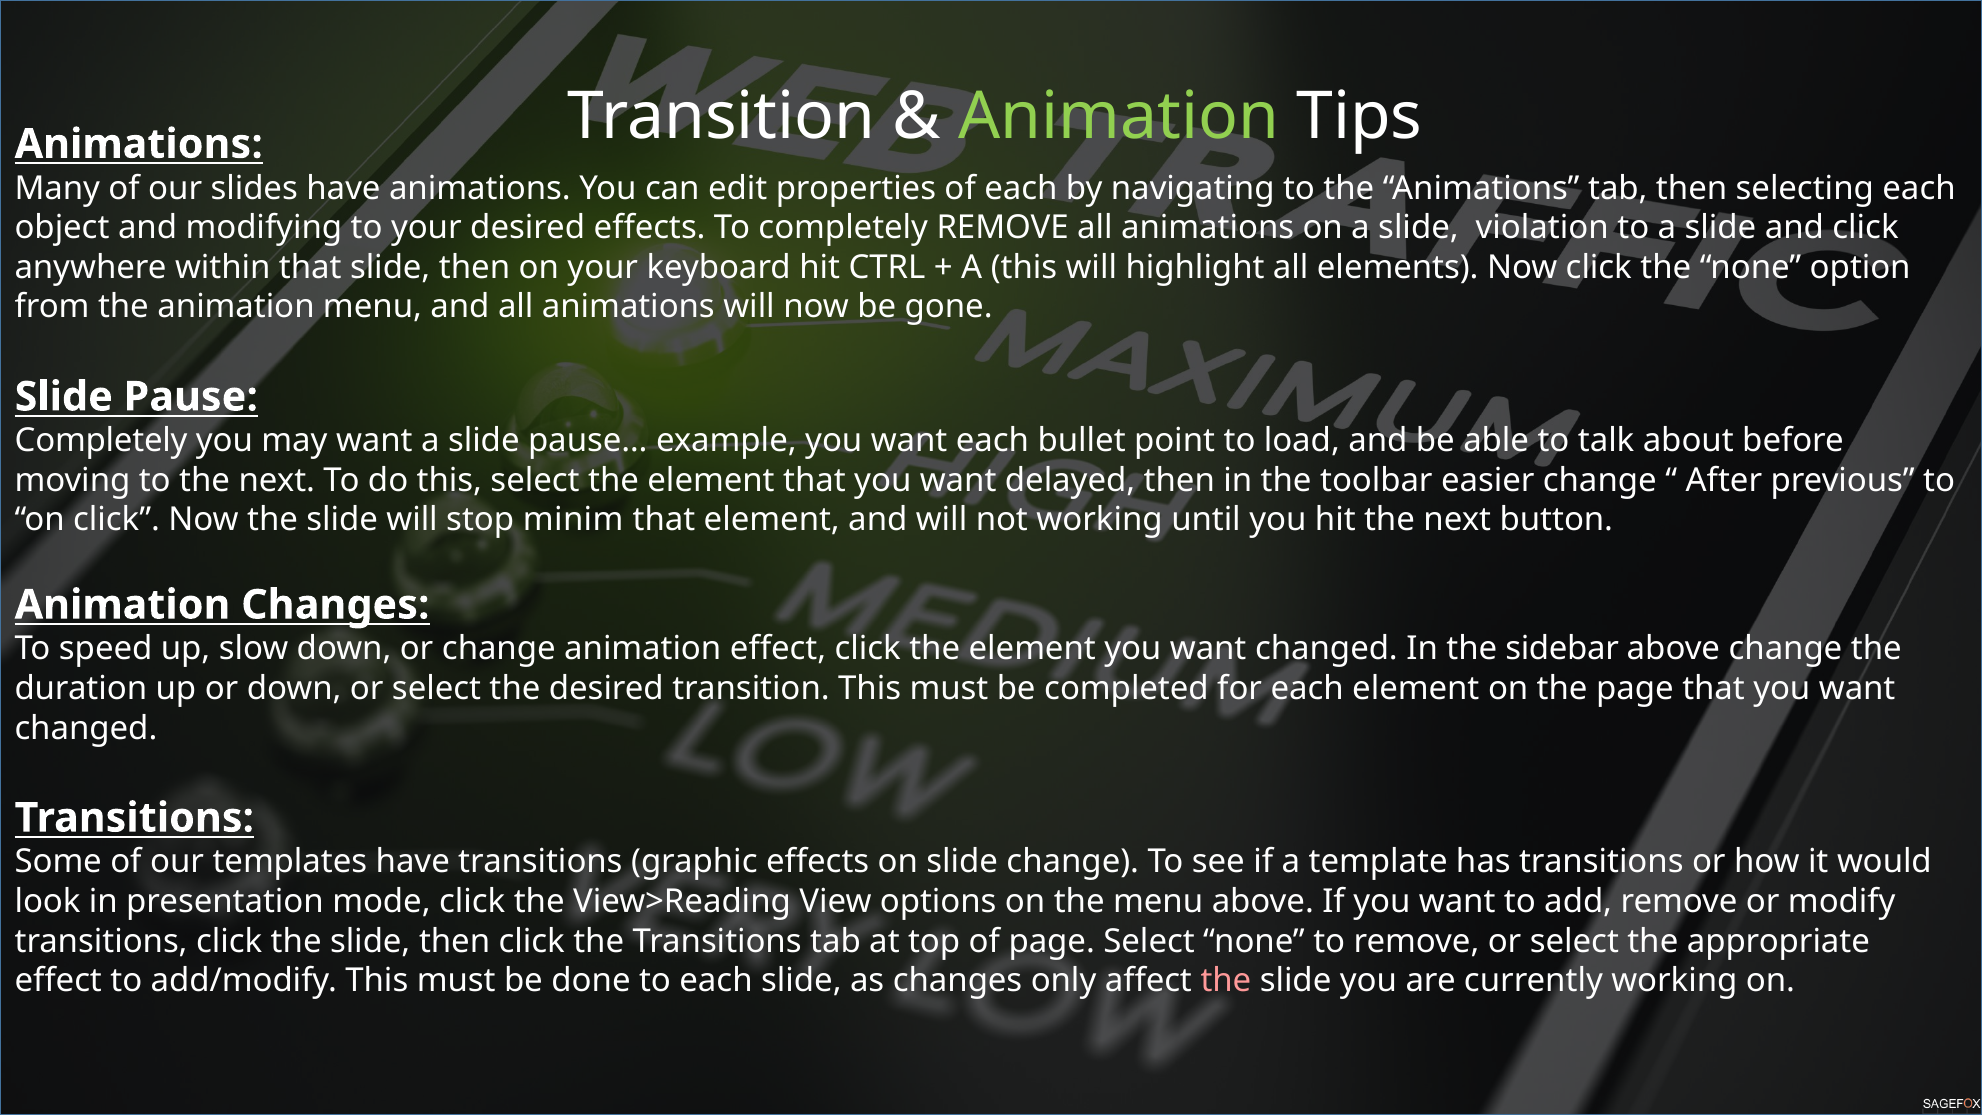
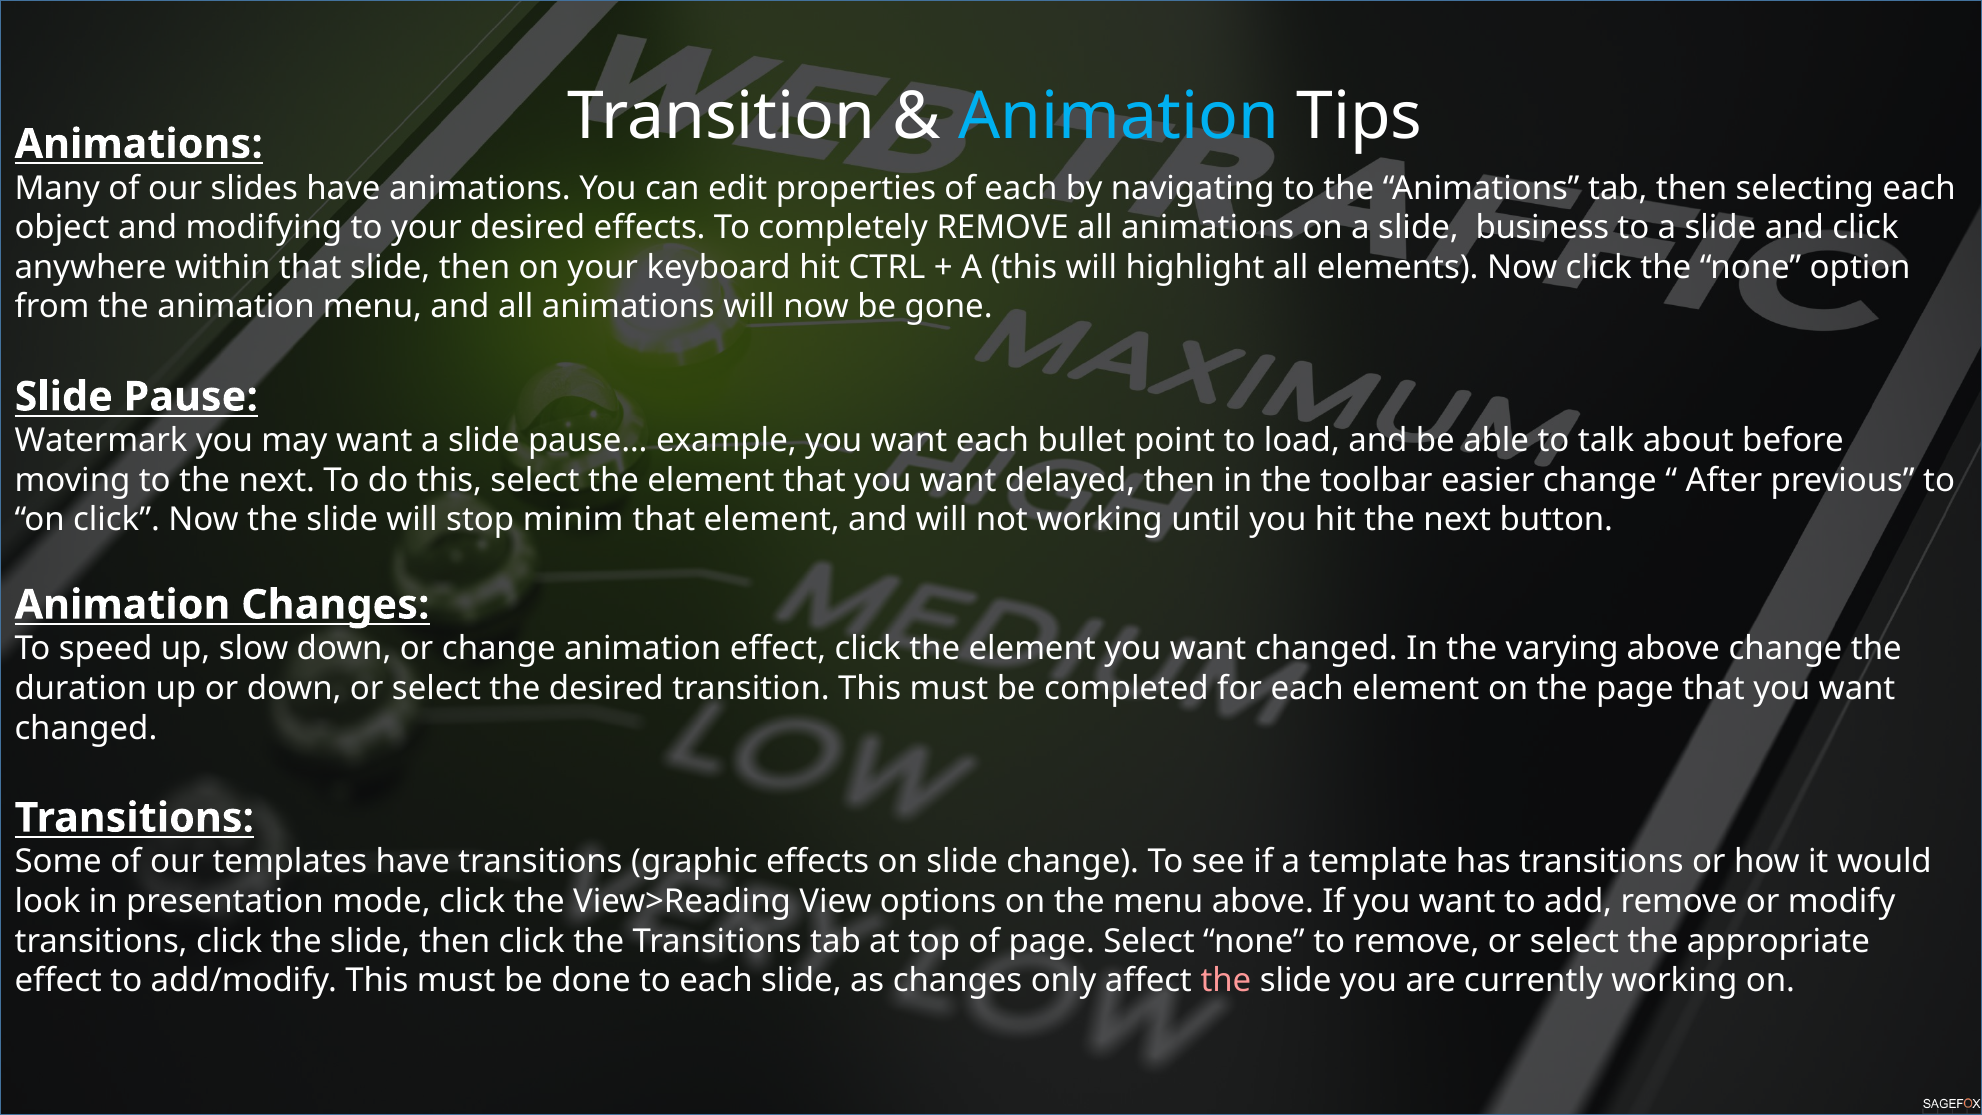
Animation at (1119, 117) colour: light green -> light blue
violation: violation -> business
Completely at (101, 441): Completely -> Watermark
sidebar: sidebar -> varying
